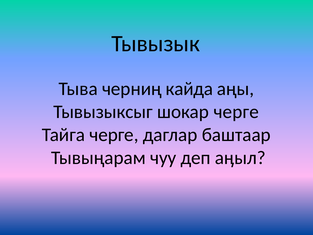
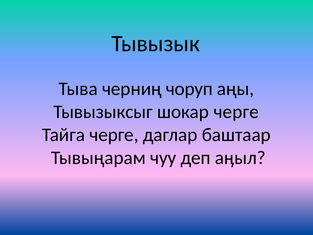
кайда: кайда -> чоруп
